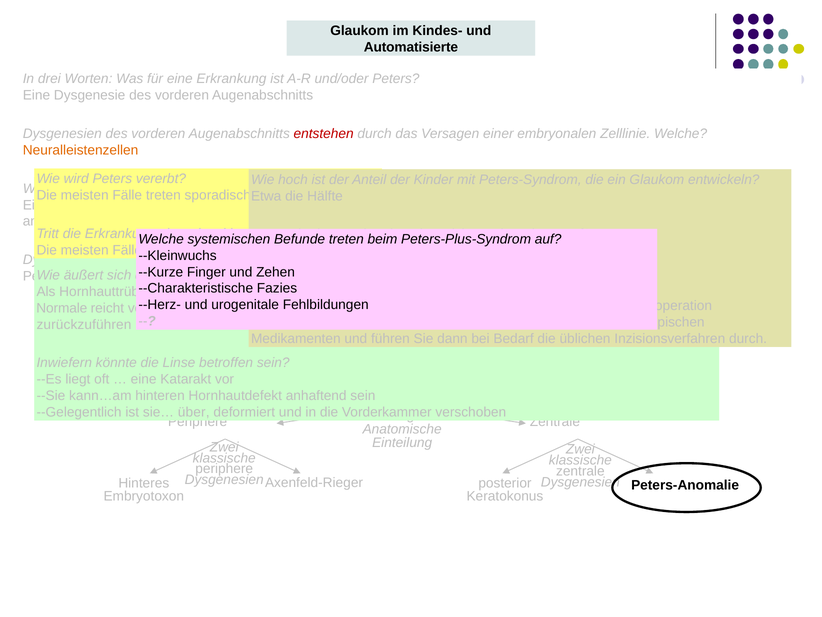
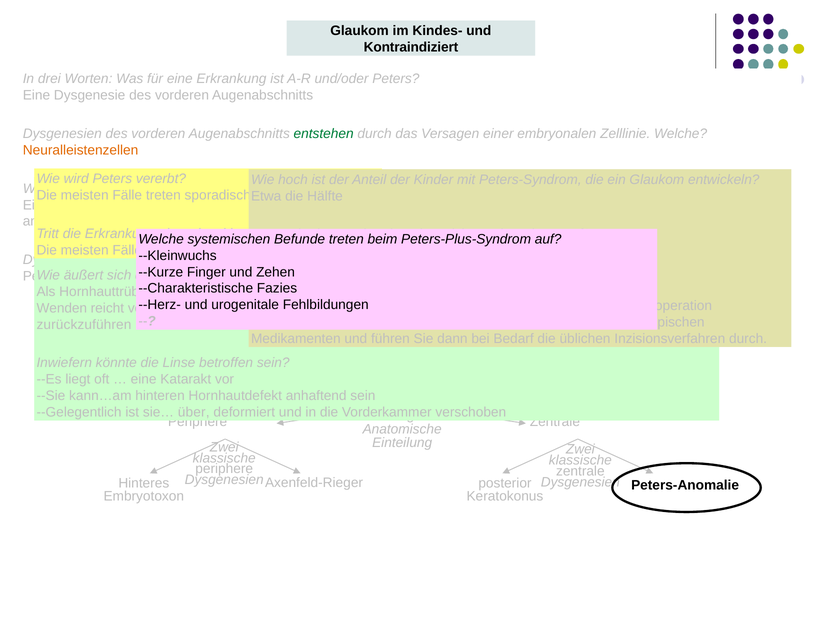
Automatisierte: Automatisierte -> Kontraindiziert
entstehen colour: red -> green
Normale: Normale -> Wenden
